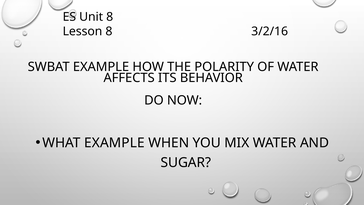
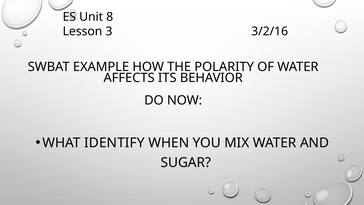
Lesson 8: 8 -> 3
WHAT EXAMPLE: EXAMPLE -> IDENTIFY
